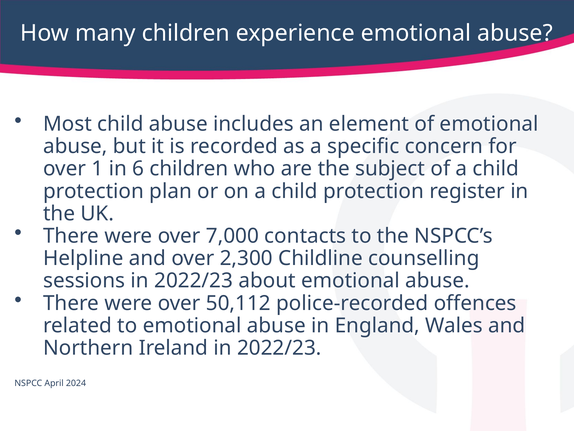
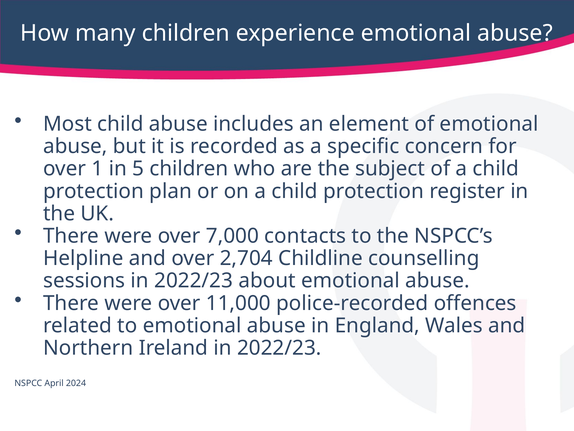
6: 6 -> 5
2,300: 2,300 -> 2,704
50,112: 50,112 -> 11,000
